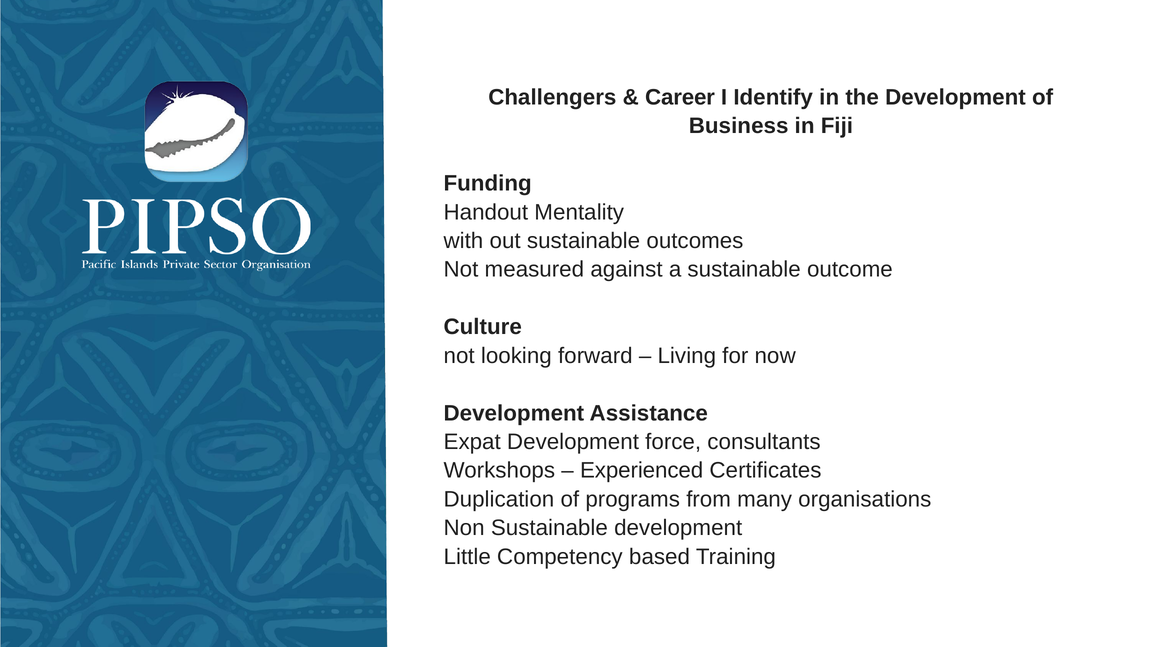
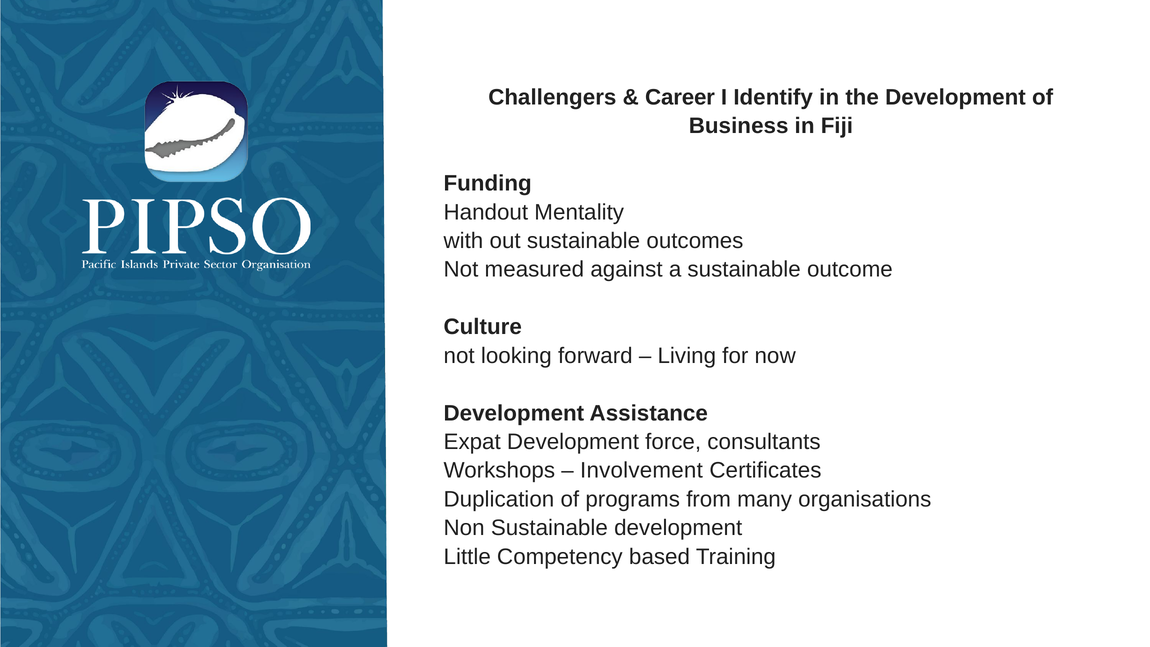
Experienced: Experienced -> Involvement
